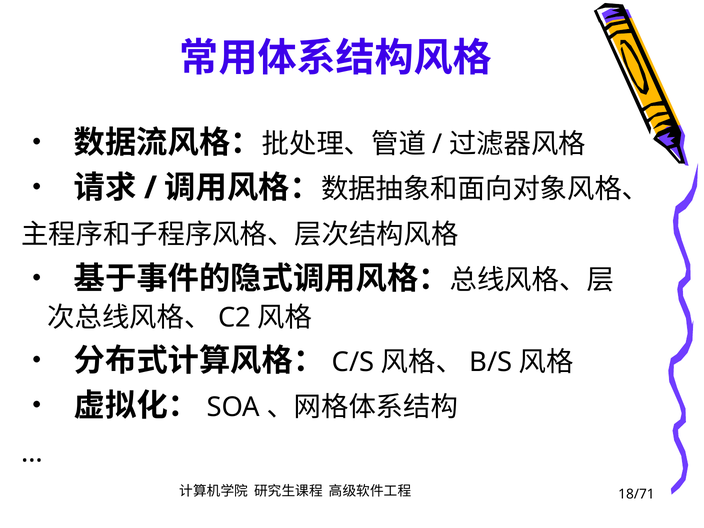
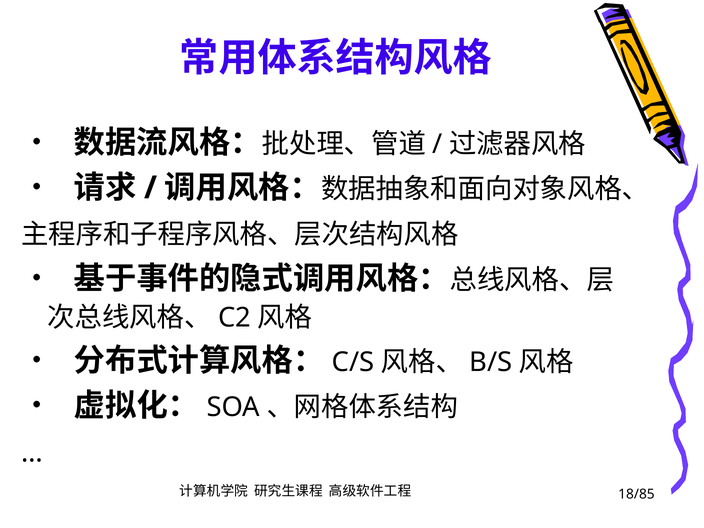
18/71: 18/71 -> 18/85
